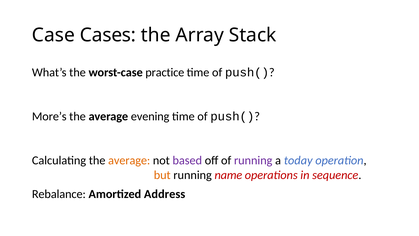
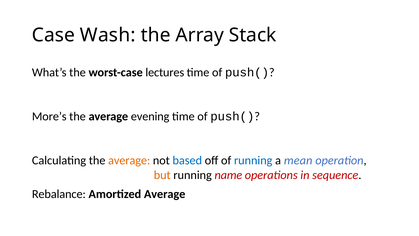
Cases: Cases -> Wash
practice: practice -> lectures
based colour: purple -> blue
running at (253, 160) colour: purple -> blue
today: today -> mean
Amortized Address: Address -> Average
